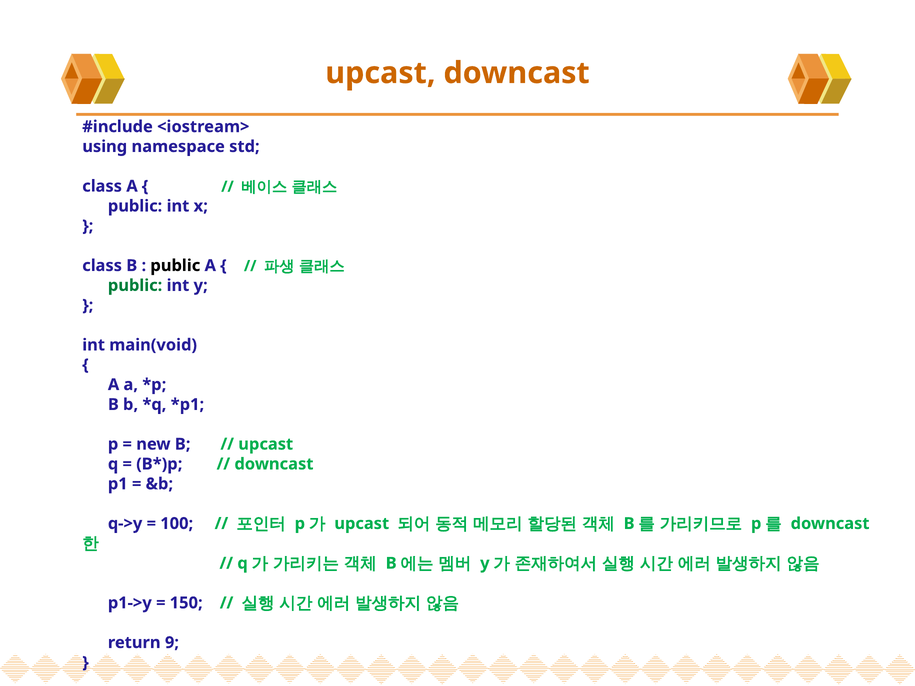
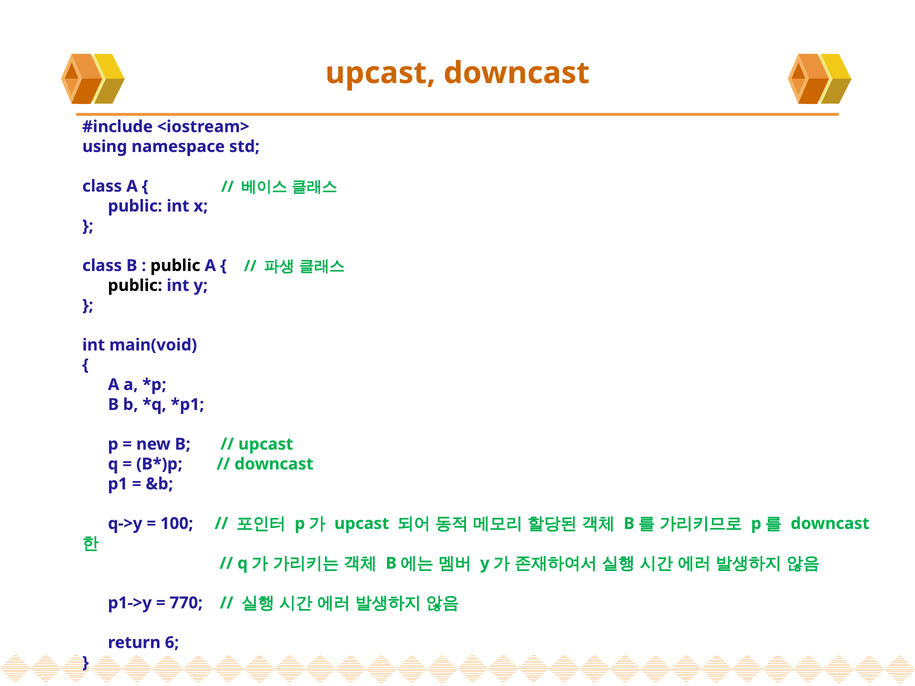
public at (135, 286) colour: green -> black
150: 150 -> 770
9: 9 -> 6
